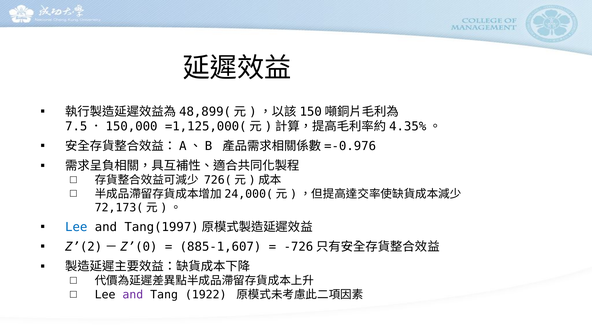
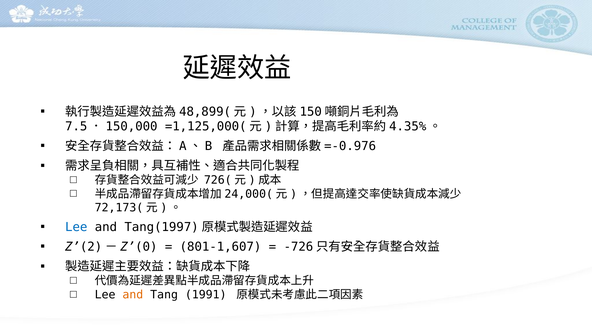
885-1,607: 885-1,607 -> 801-1,607
and at (133, 295) colour: purple -> orange
1922: 1922 -> 1991
